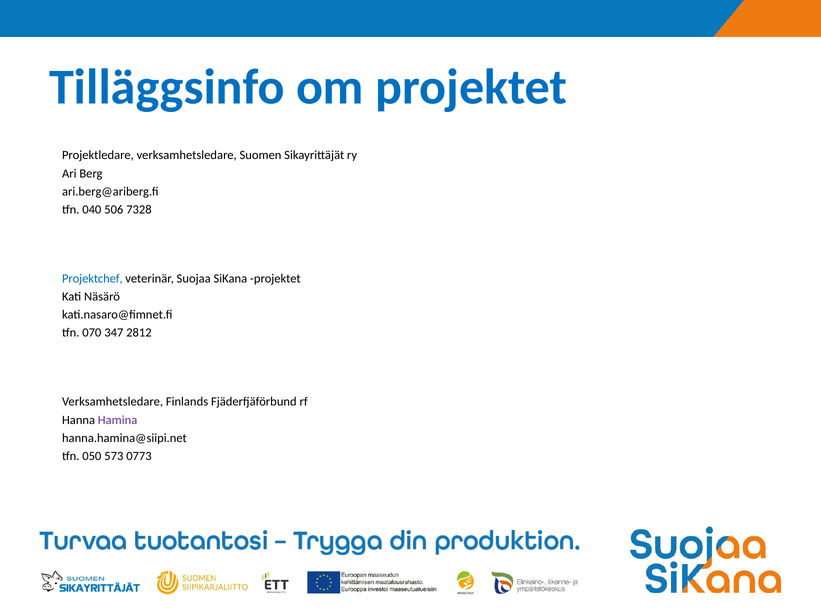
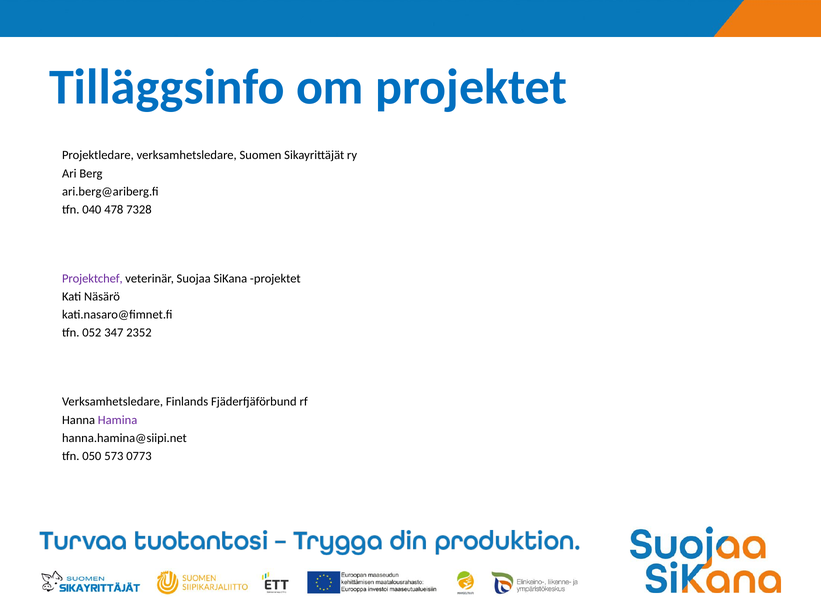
506: 506 -> 478
Projektchef colour: blue -> purple
070: 070 -> 052
2812: 2812 -> 2352
